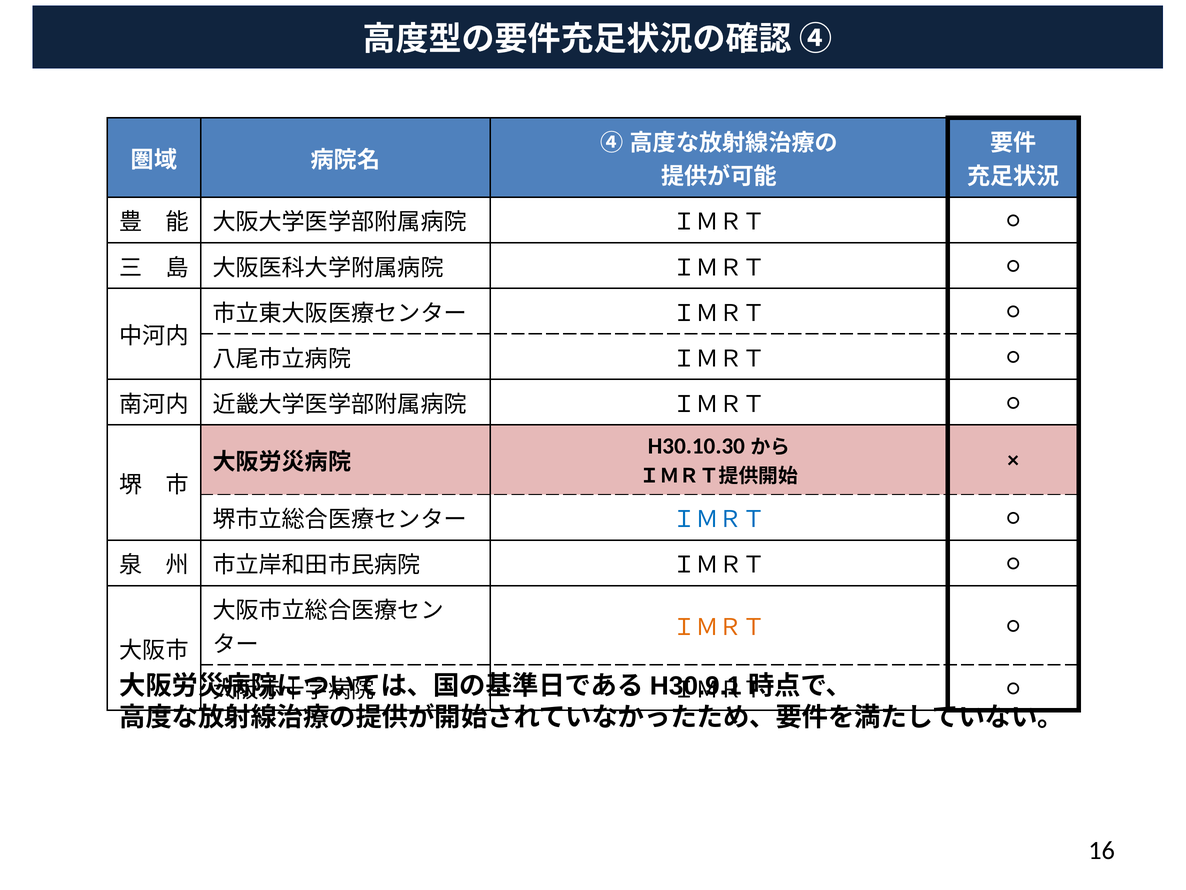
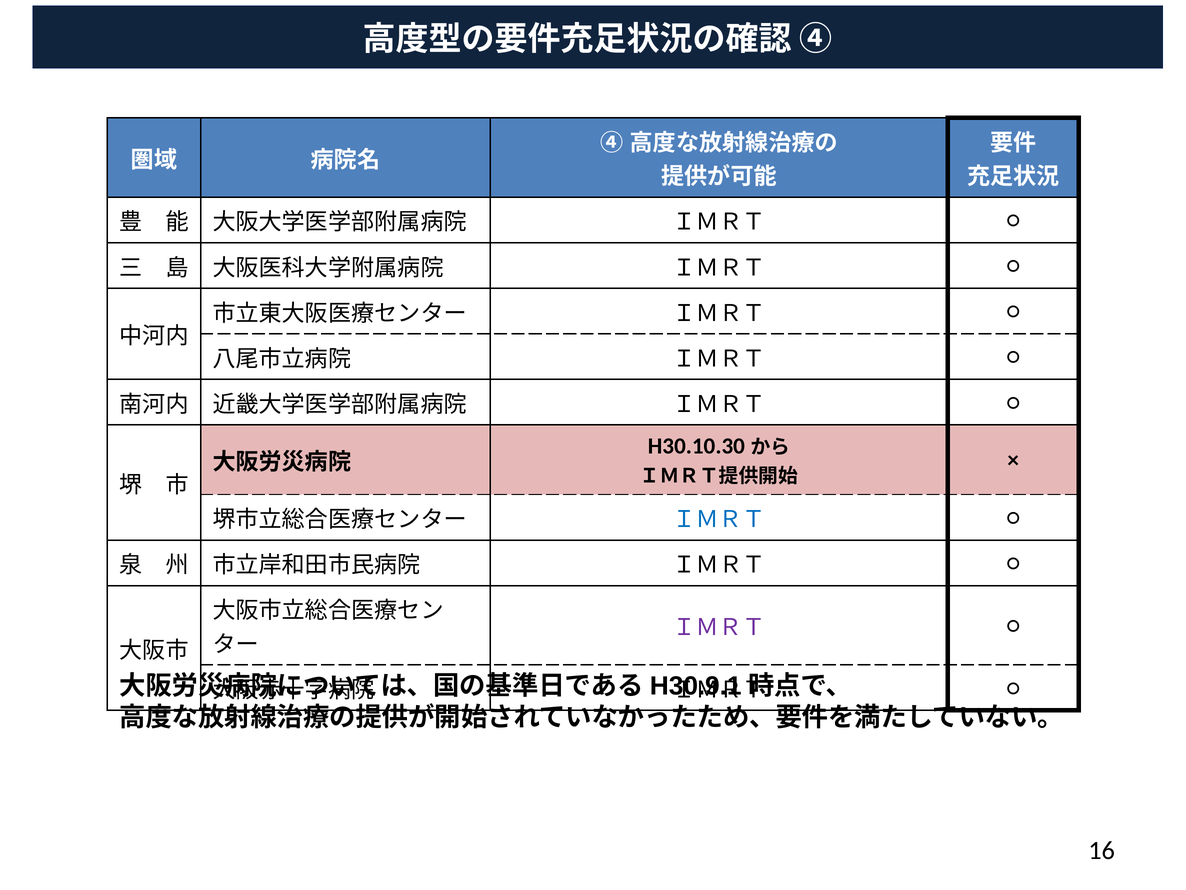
ＩＭＲＴ at (719, 627) colour: orange -> purple
